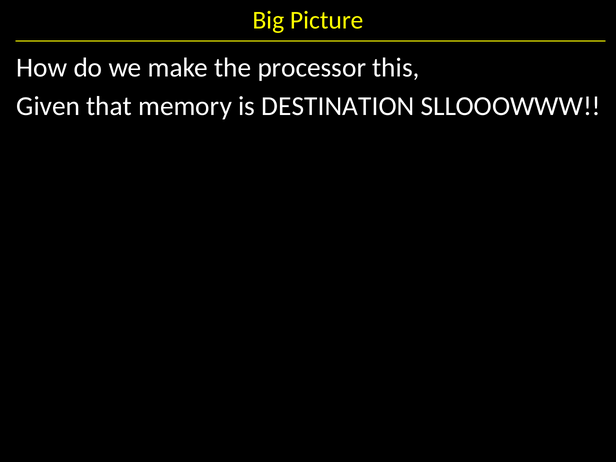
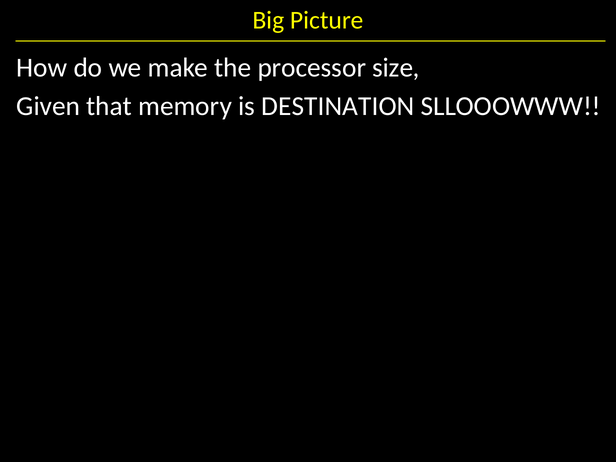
this: this -> size
